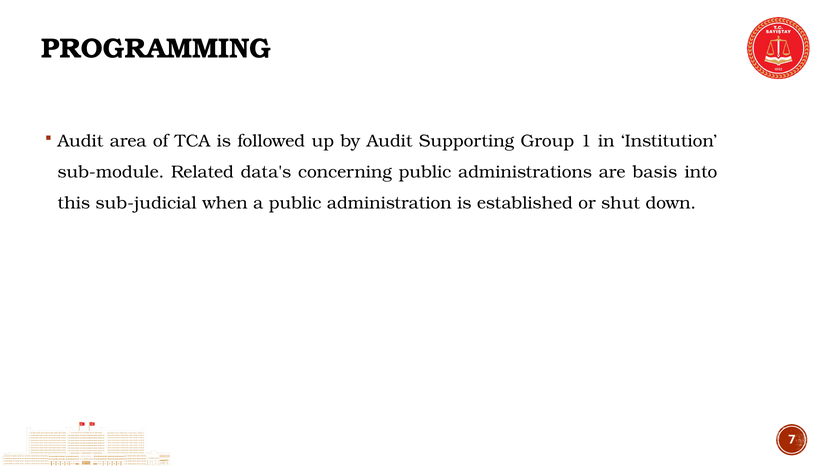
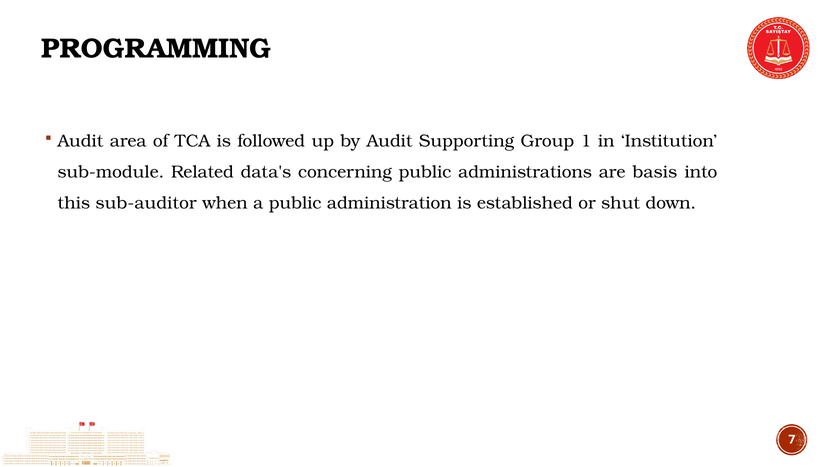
sub-judicial: sub-judicial -> sub-auditor
